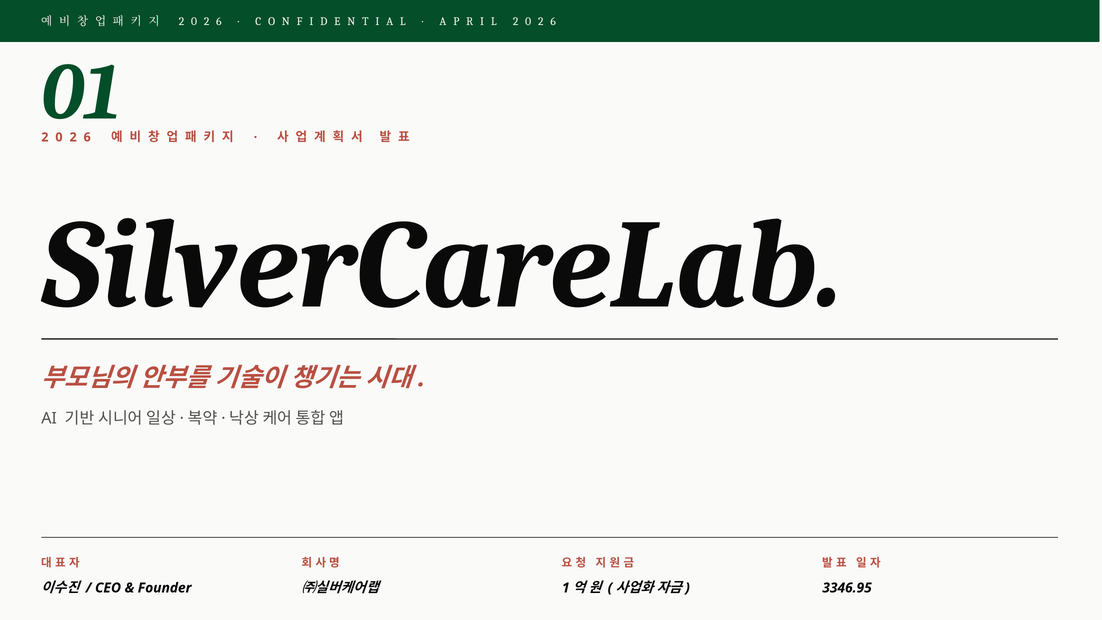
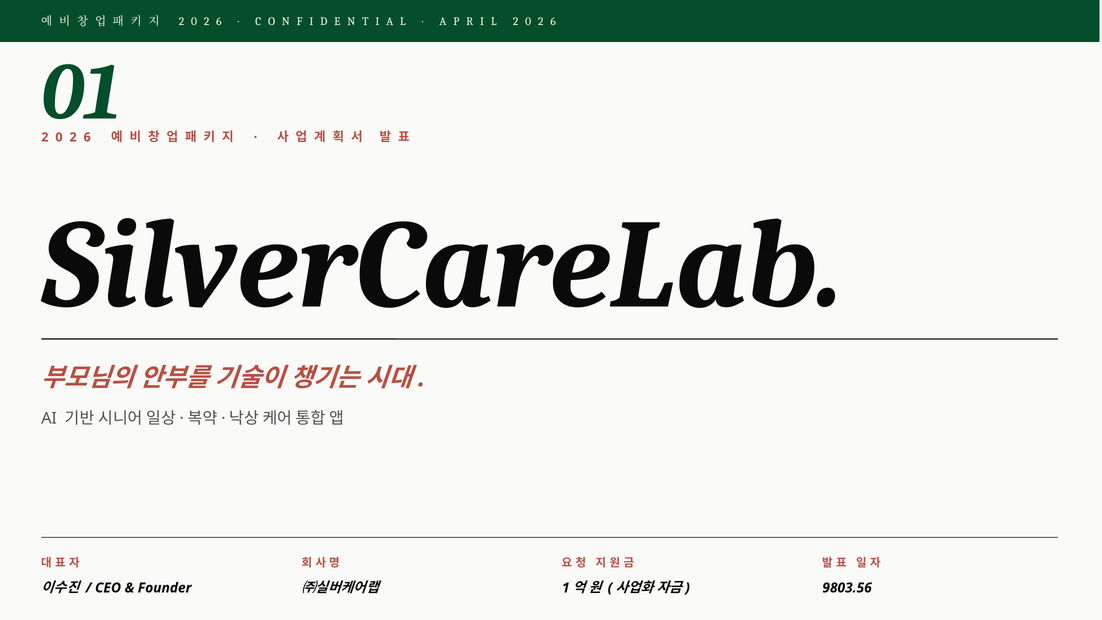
3346.95: 3346.95 -> 9803.56
